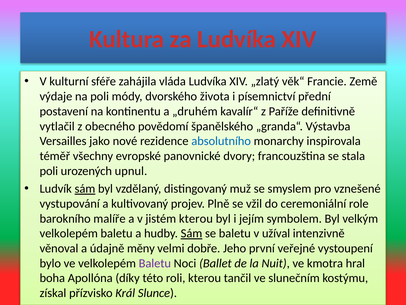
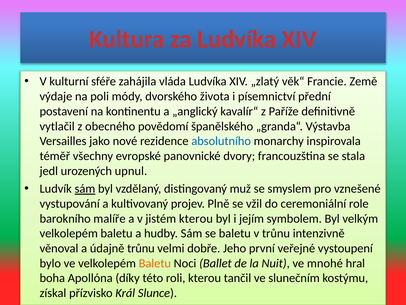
„druhém: „druhém -> „anglický
poli at (49, 171): poli -> jedl
Sám at (192, 233) underline: present -> none
v užíval: užíval -> trůnu
údajně měny: měny -> trůnu
Baletu at (155, 263) colour: purple -> orange
kmotra: kmotra -> mnohé
